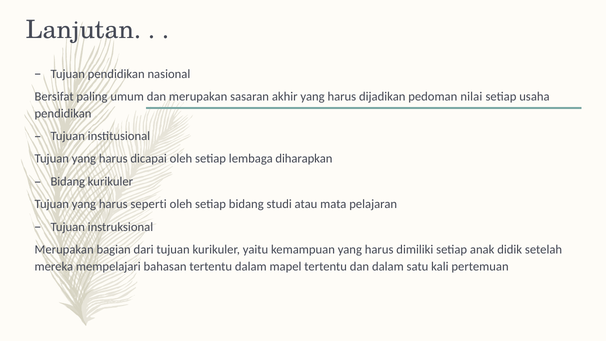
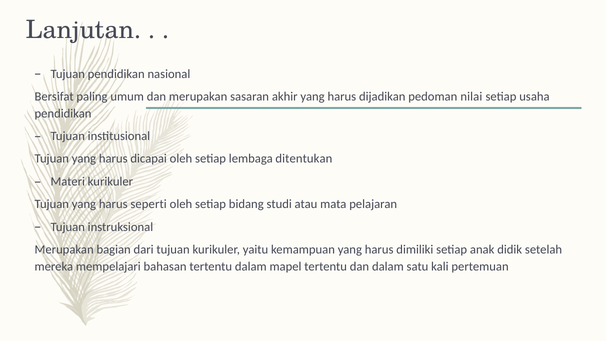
diharapkan: diharapkan -> ditentukan
Bidang at (68, 181): Bidang -> Materi
